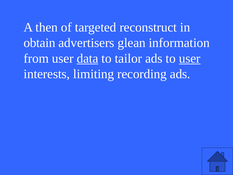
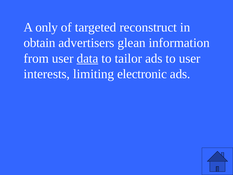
then: then -> only
user at (190, 58) underline: present -> none
recording: recording -> electronic
